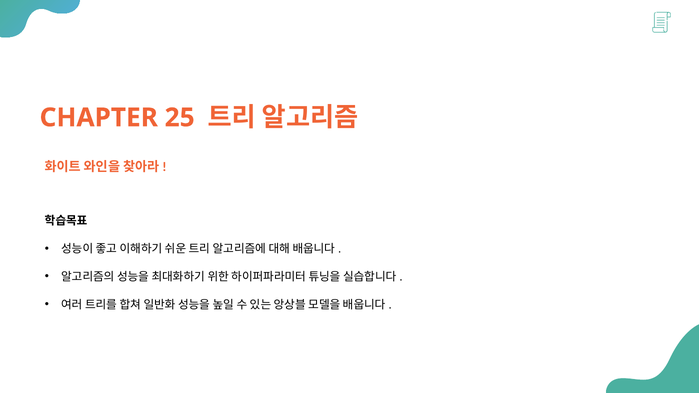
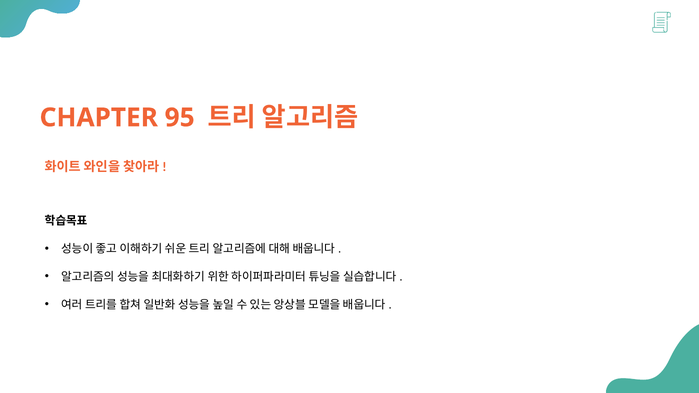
25: 25 -> 95
